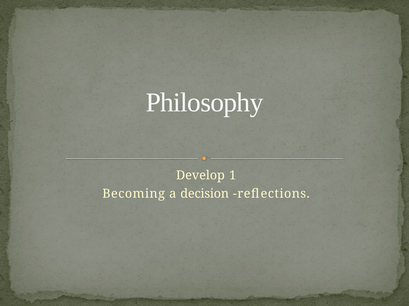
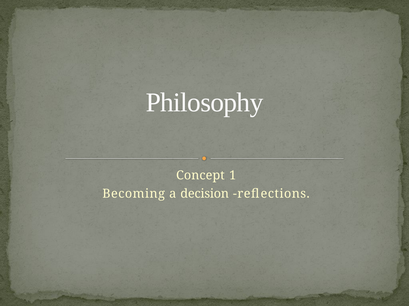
Develop: Develop -> Concept
